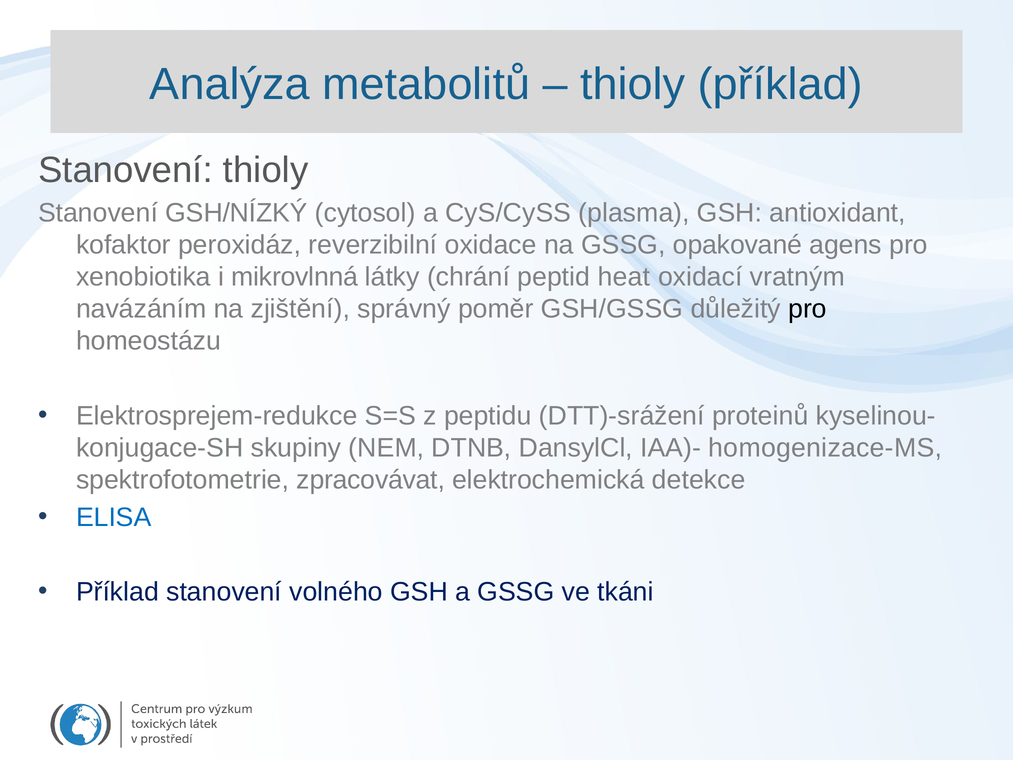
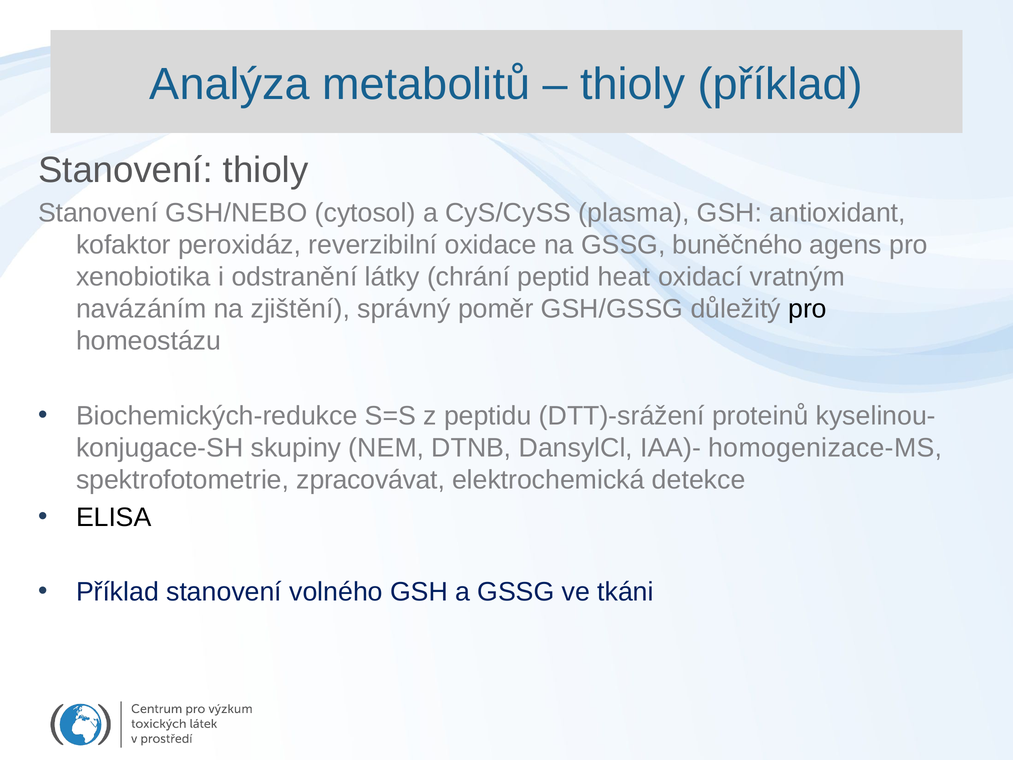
GSH/NÍZKÝ: GSH/NÍZKÝ -> GSH/NEBO
opakované: opakované -> buněčného
mikrovlnná: mikrovlnná -> odstranění
Elektrosprejem-redukce: Elektrosprejem-redukce -> Biochemických-redukce
ELISA colour: blue -> black
